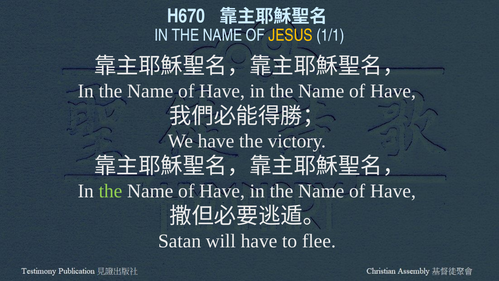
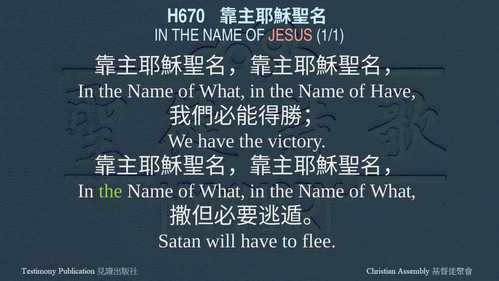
JESUS colour: yellow -> pink
Have at (222, 91): Have -> What
Have at (222, 191): Have -> What
Have at (393, 191): Have -> What
